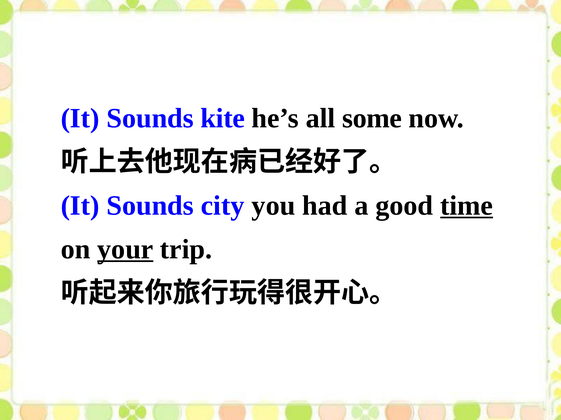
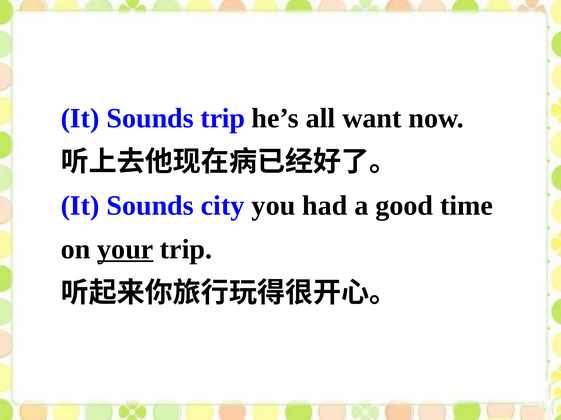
Sounds kite: kite -> trip
some: some -> want
time underline: present -> none
